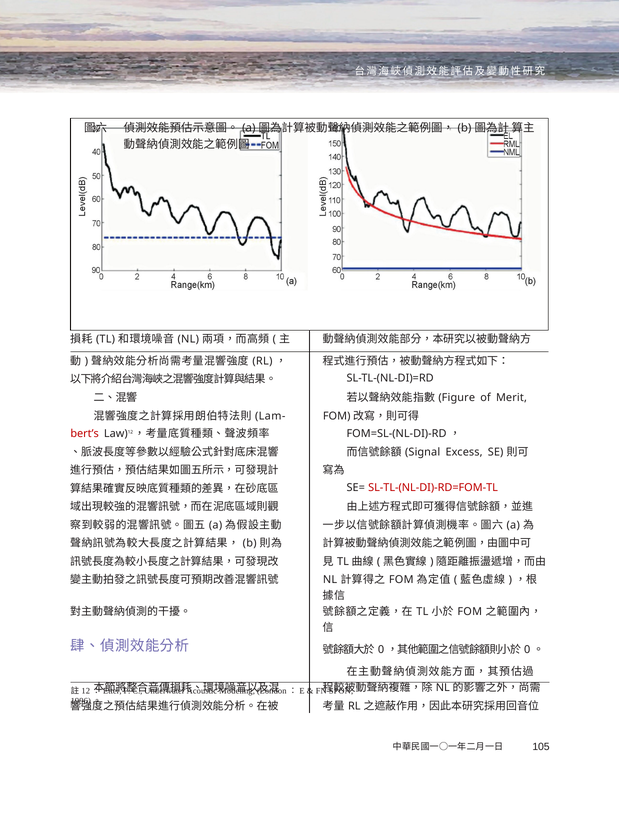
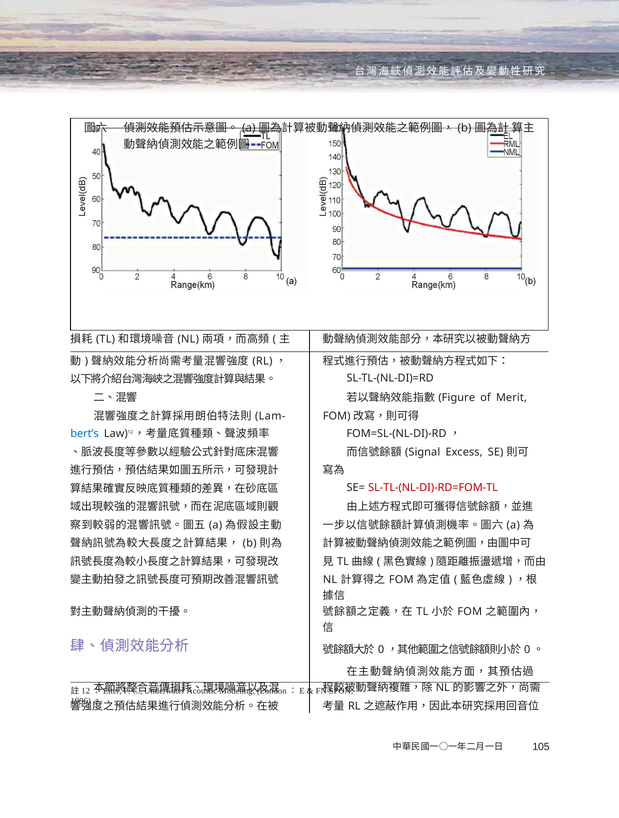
bert’s colour: red -> blue
